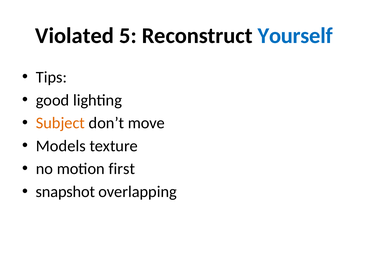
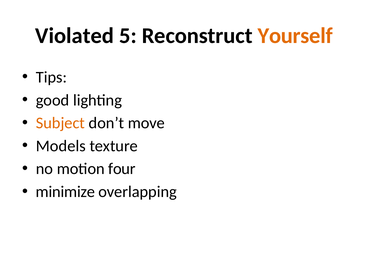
Yourself colour: blue -> orange
first: first -> four
snapshot: snapshot -> minimize
